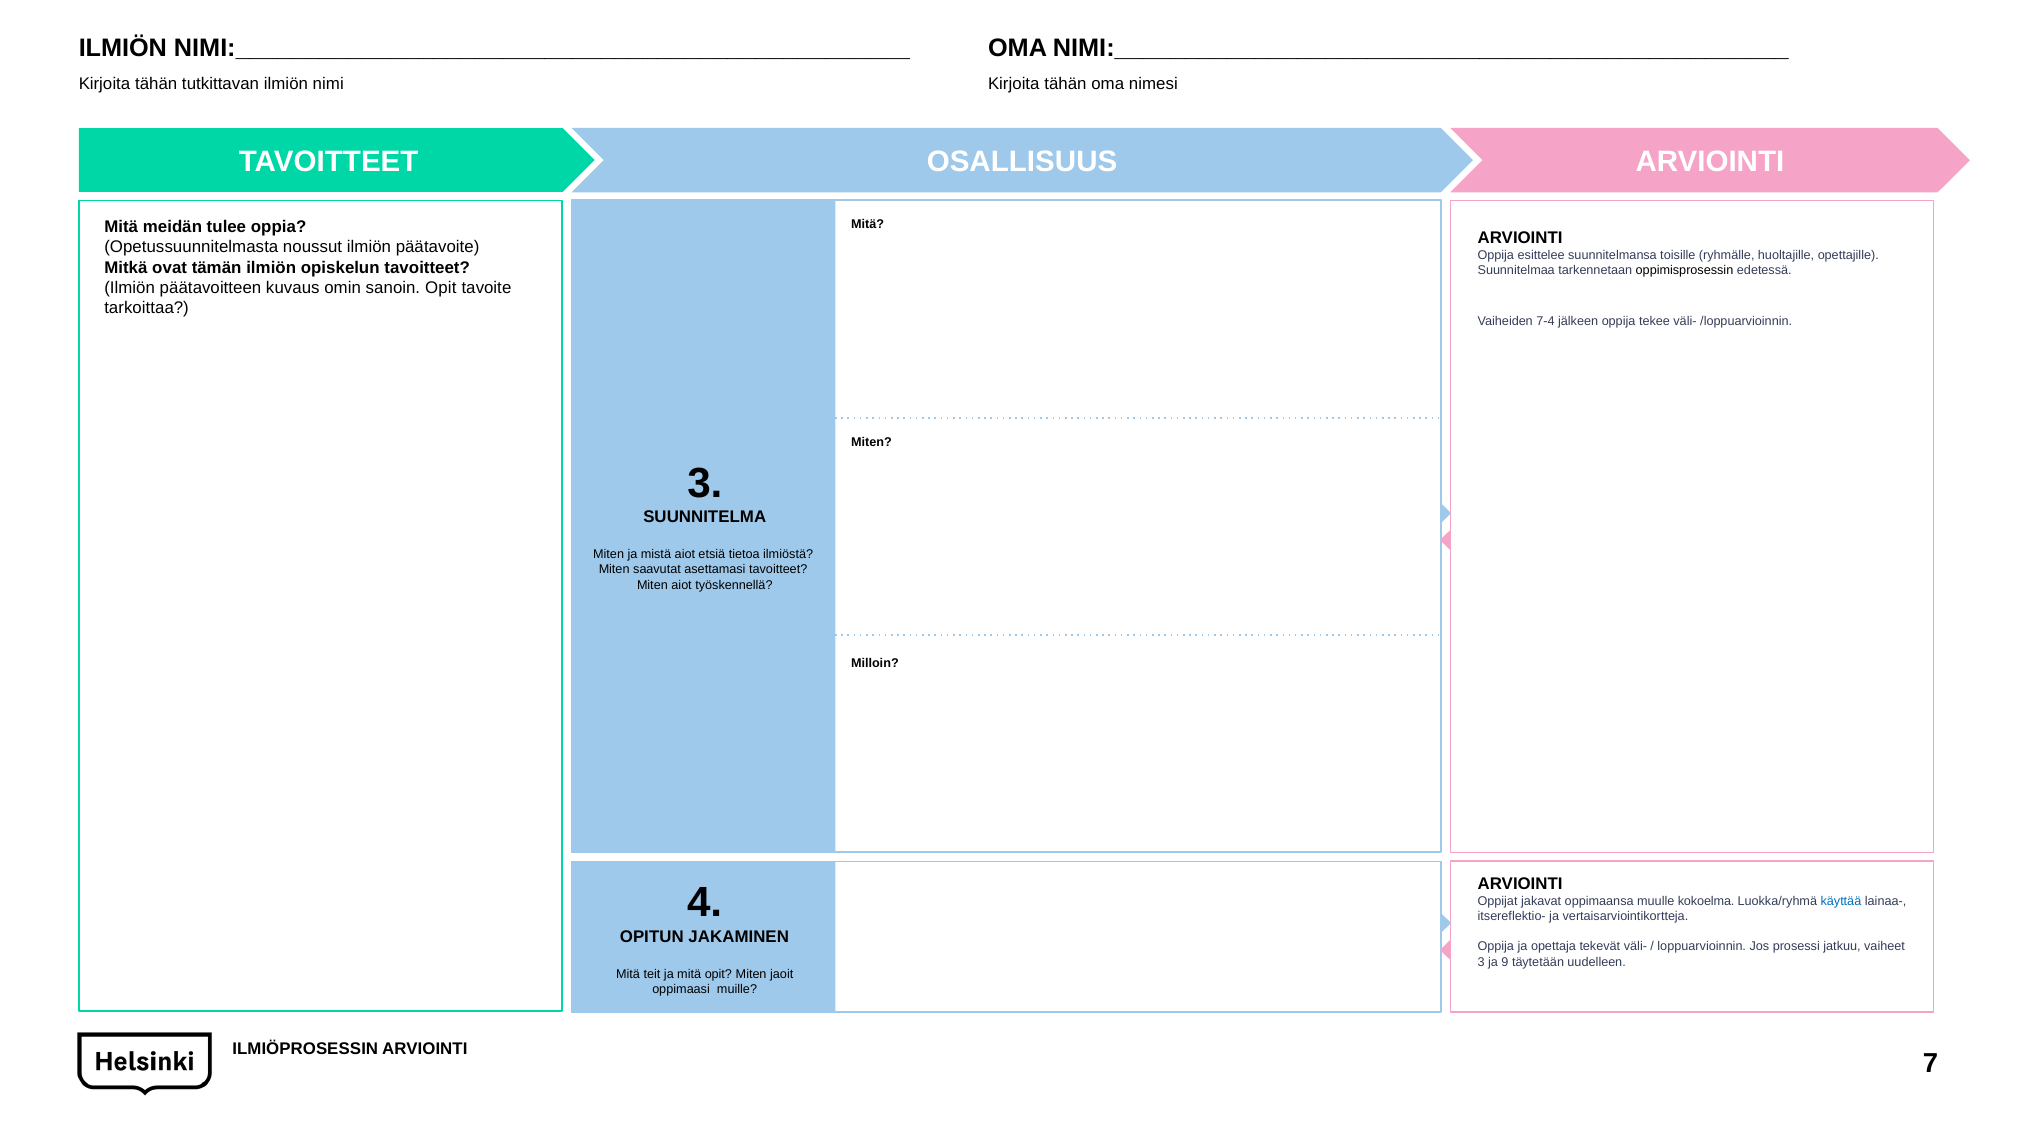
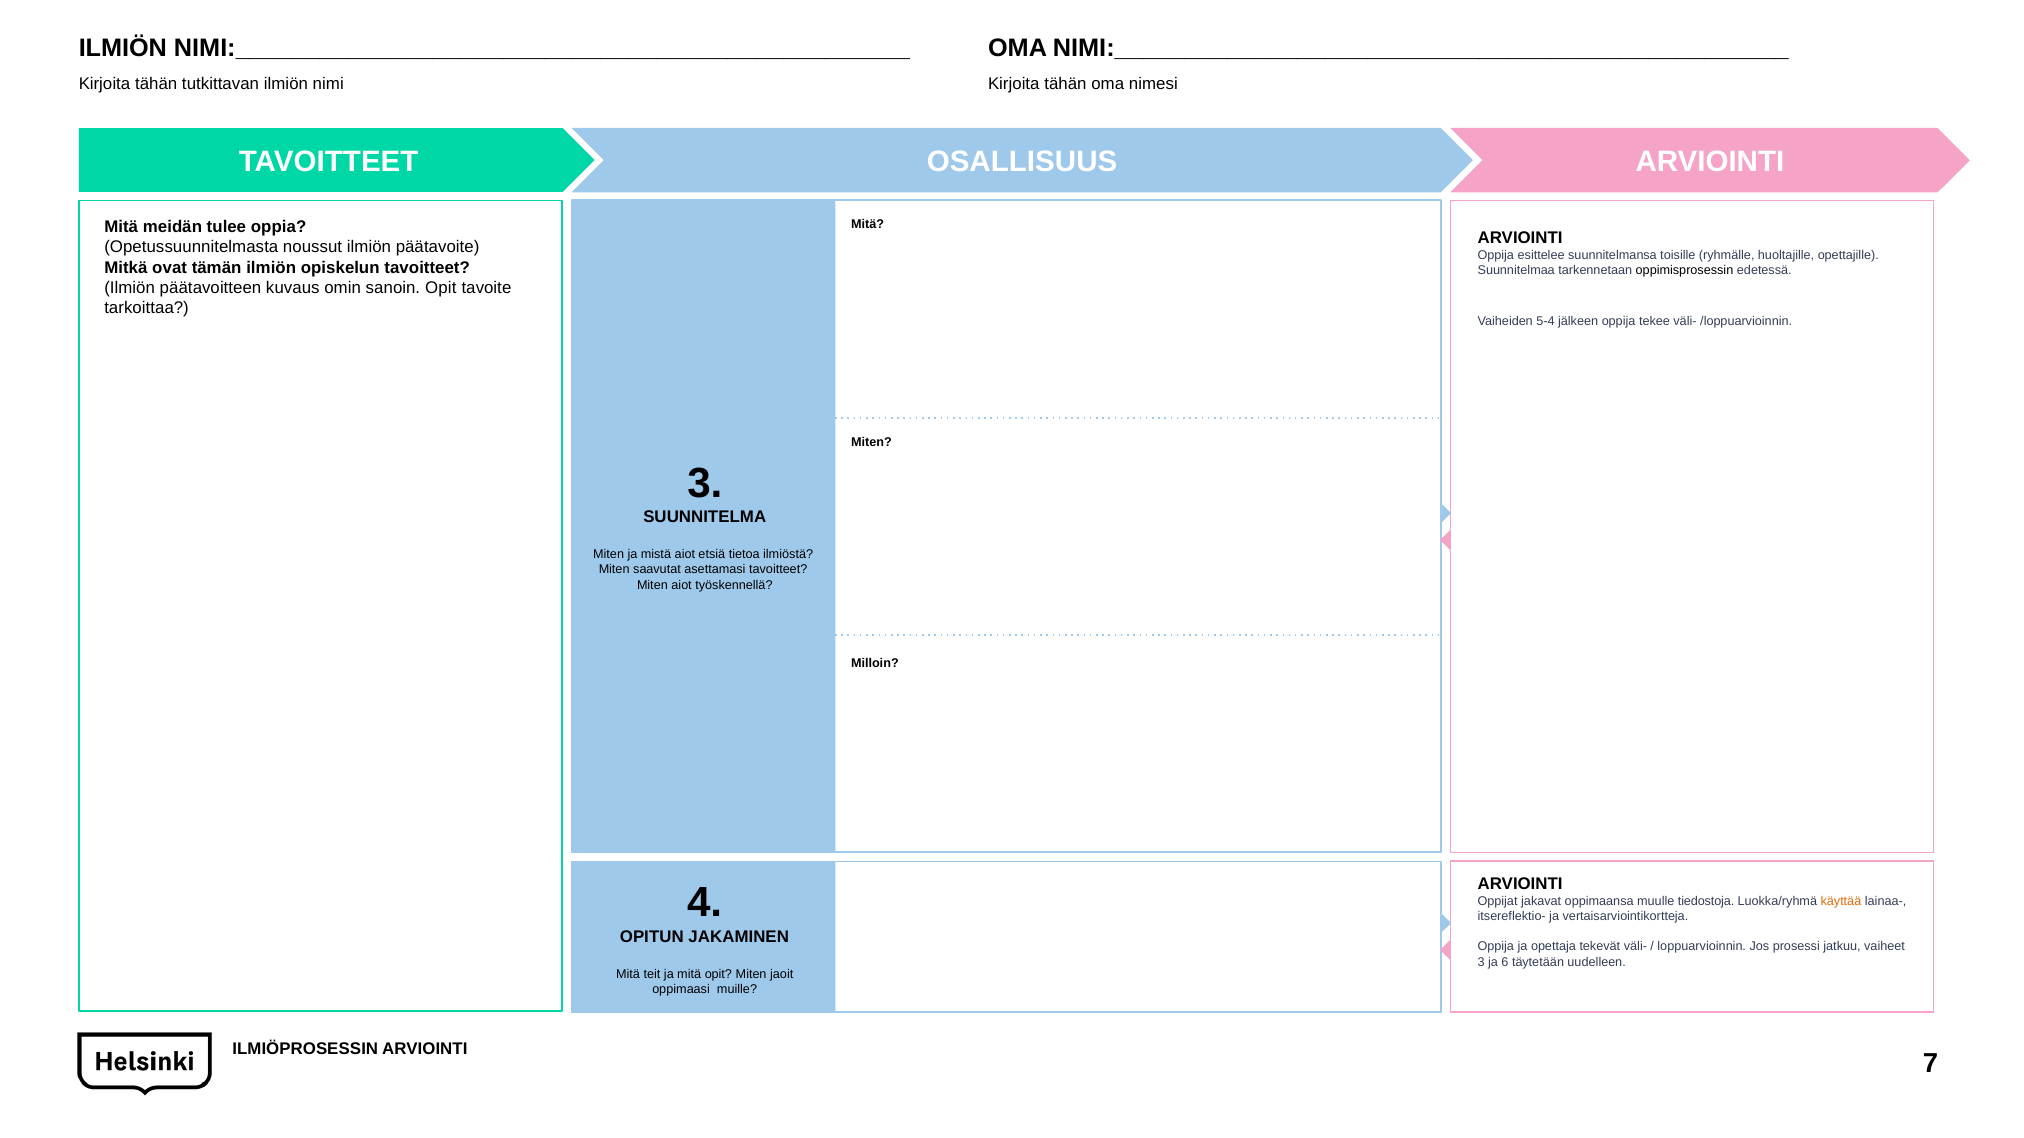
7-4: 7-4 -> 5-4
kokoelma: kokoelma -> tiedostoja
käyttää colour: blue -> orange
9: 9 -> 6
